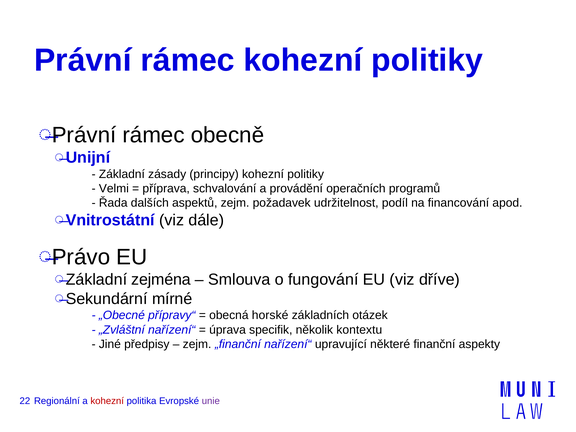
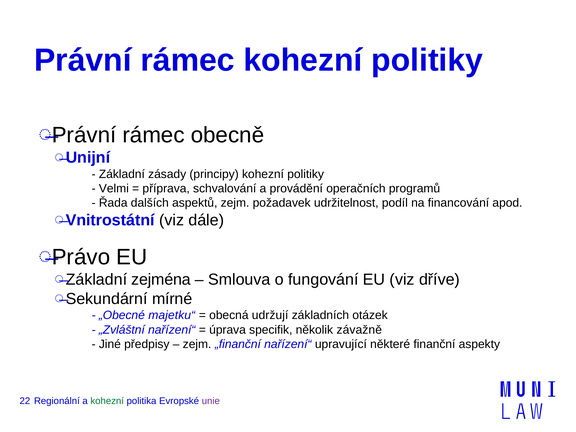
přípravy“: přípravy“ -> majetku“
horské: horské -> udržují
kontextu: kontextu -> závažně
kohezní at (107, 401) colour: red -> green
